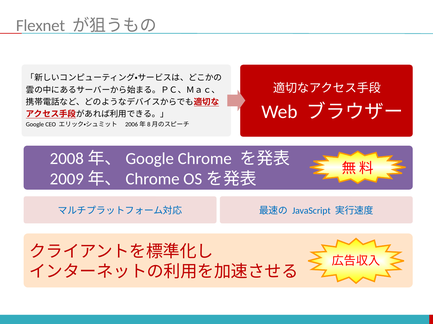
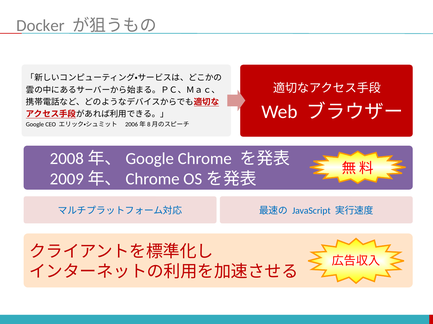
Flexnet: Flexnet -> Docker
